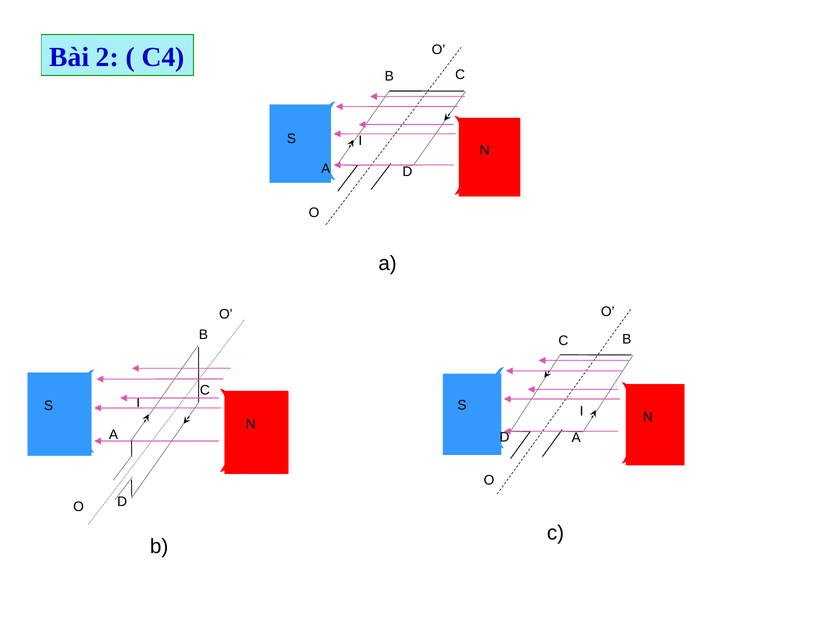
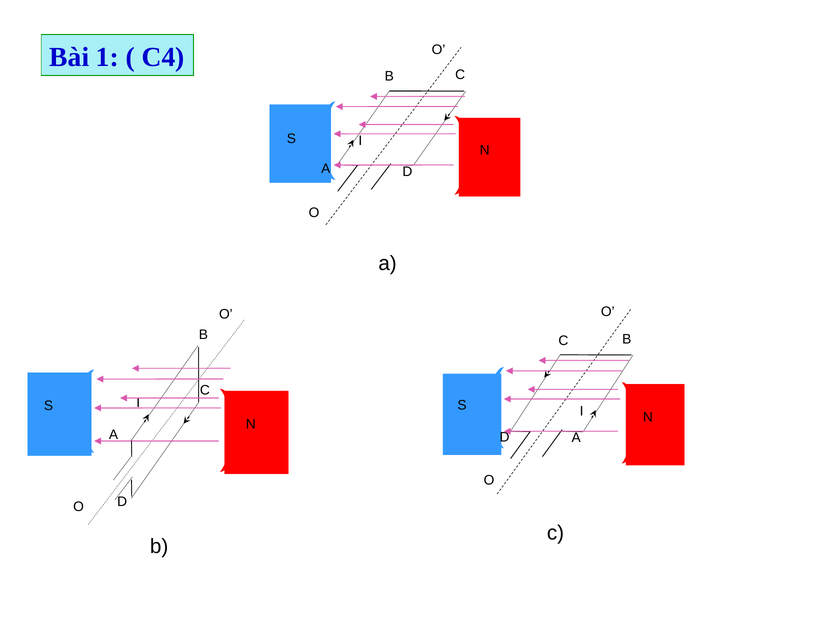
2: 2 -> 1
